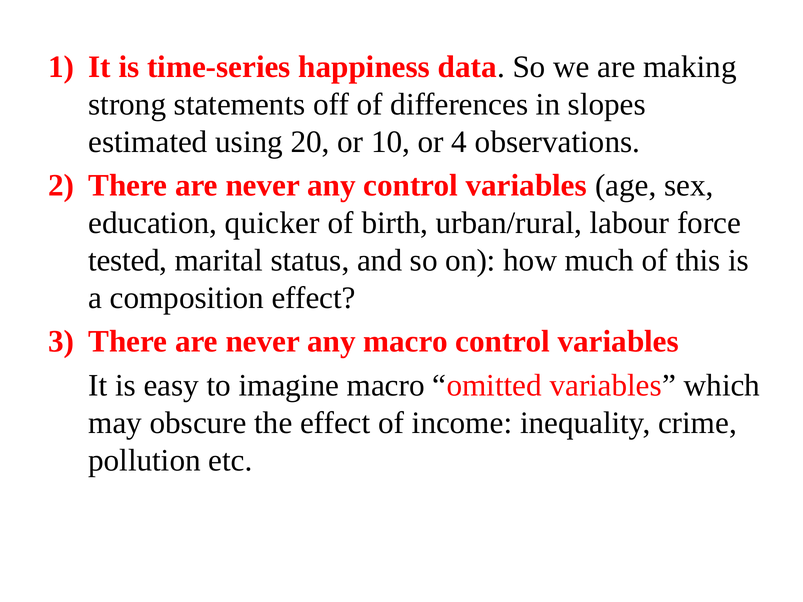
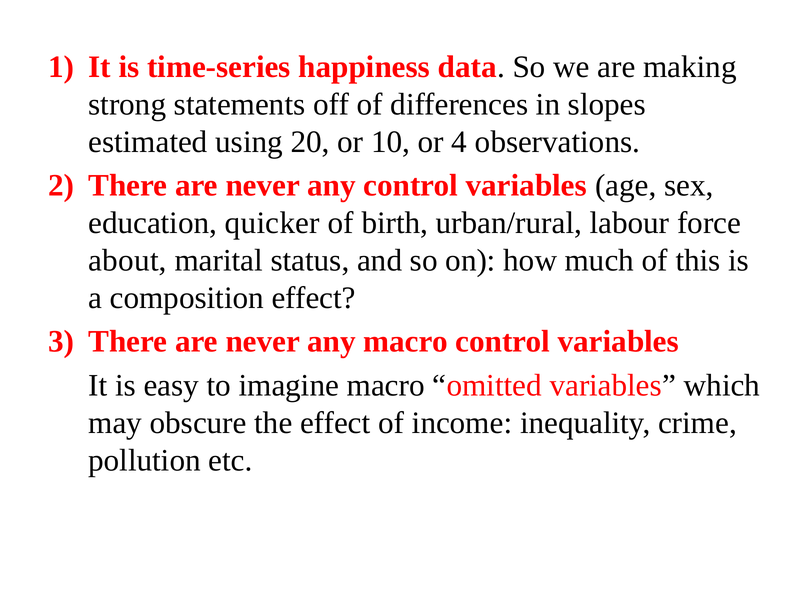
tested: tested -> about
